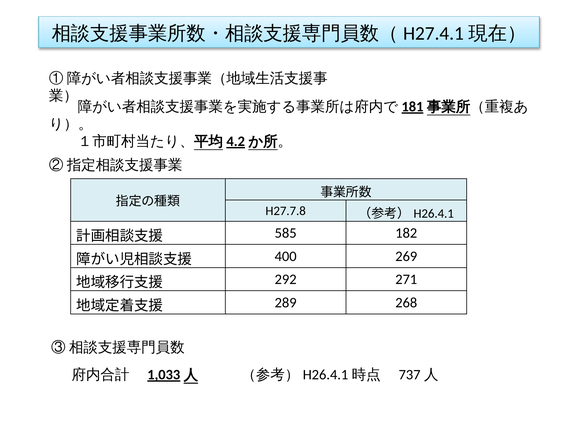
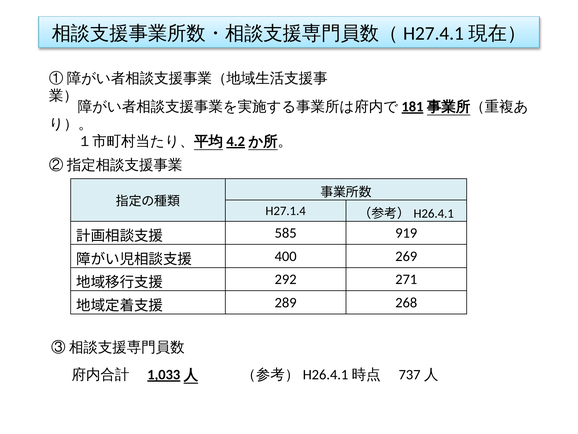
H27.7.8: H27.7.8 -> H27.1.4
182: 182 -> 919
